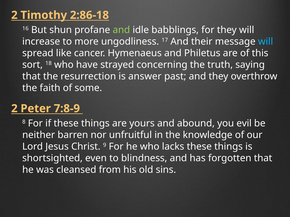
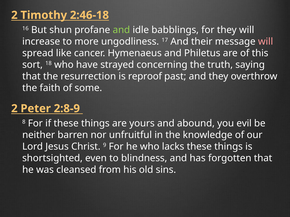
2:86-18: 2:86-18 -> 2:46-18
will at (266, 42) colour: light blue -> pink
answer: answer -> reproof
7:8-9: 7:8-9 -> 2:8-9
